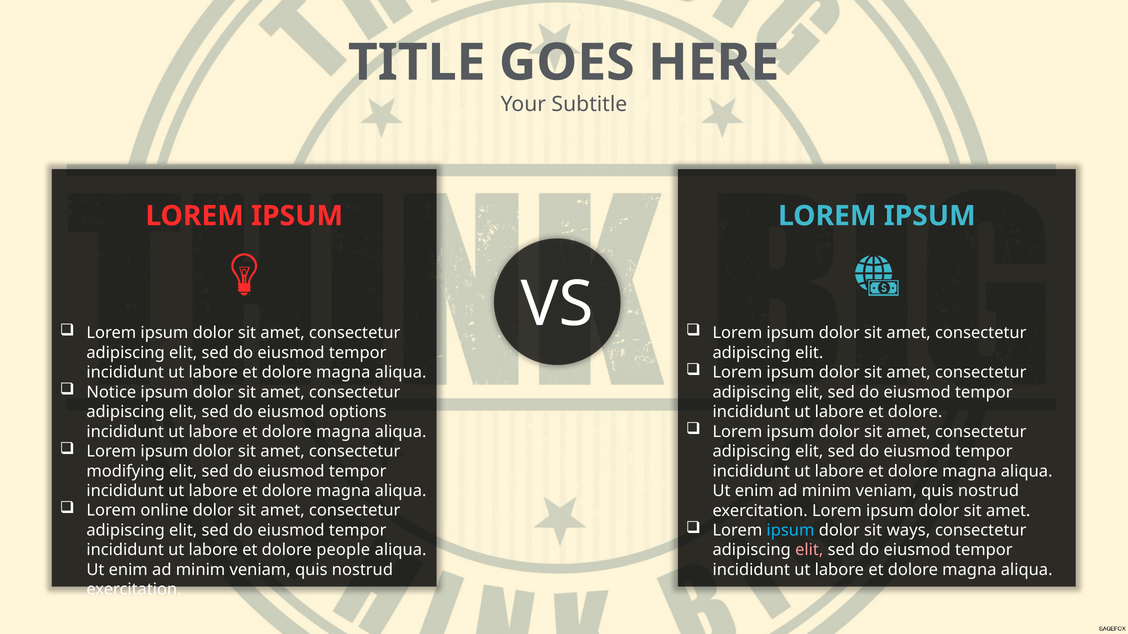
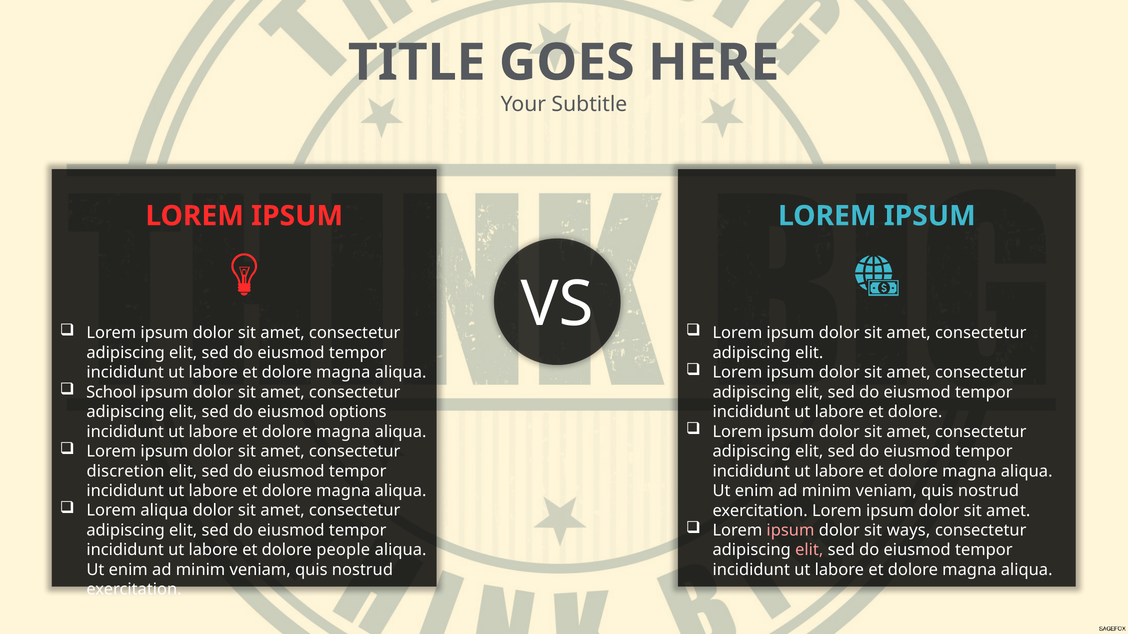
Notice: Notice -> School
modifying: modifying -> discretion
Lorem online: online -> aliqua
ipsum at (790, 531) colour: light blue -> pink
